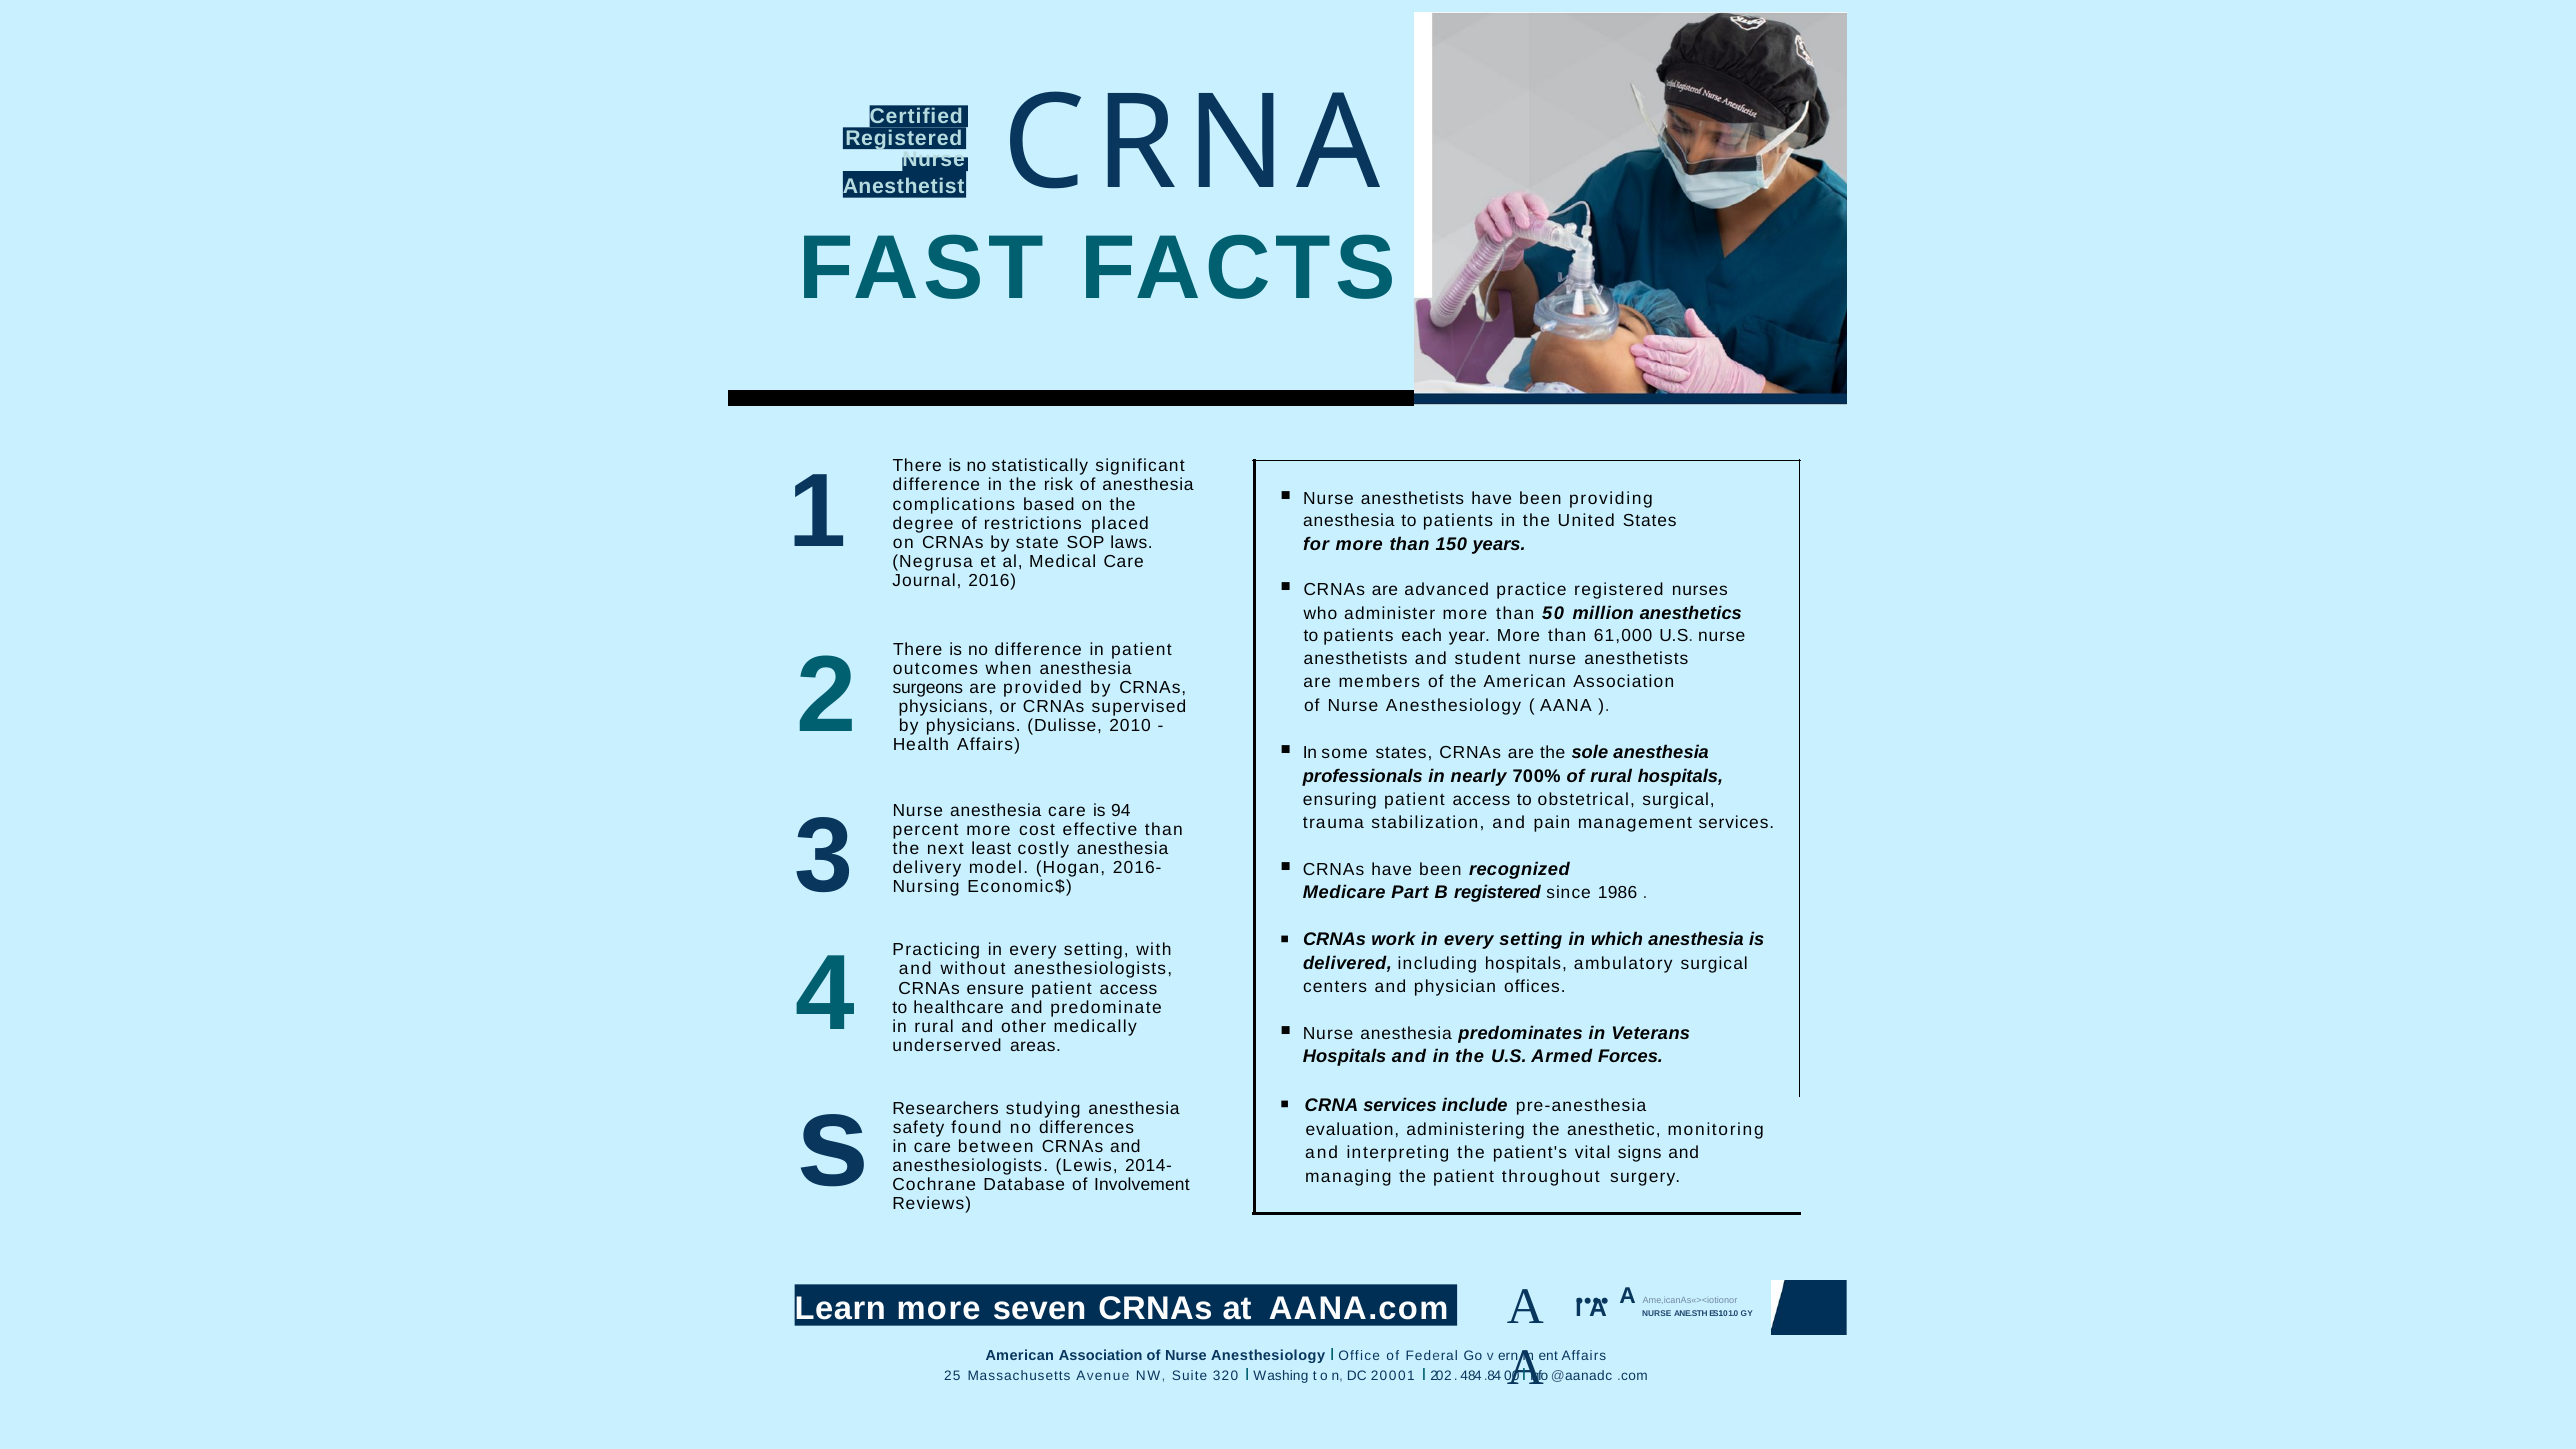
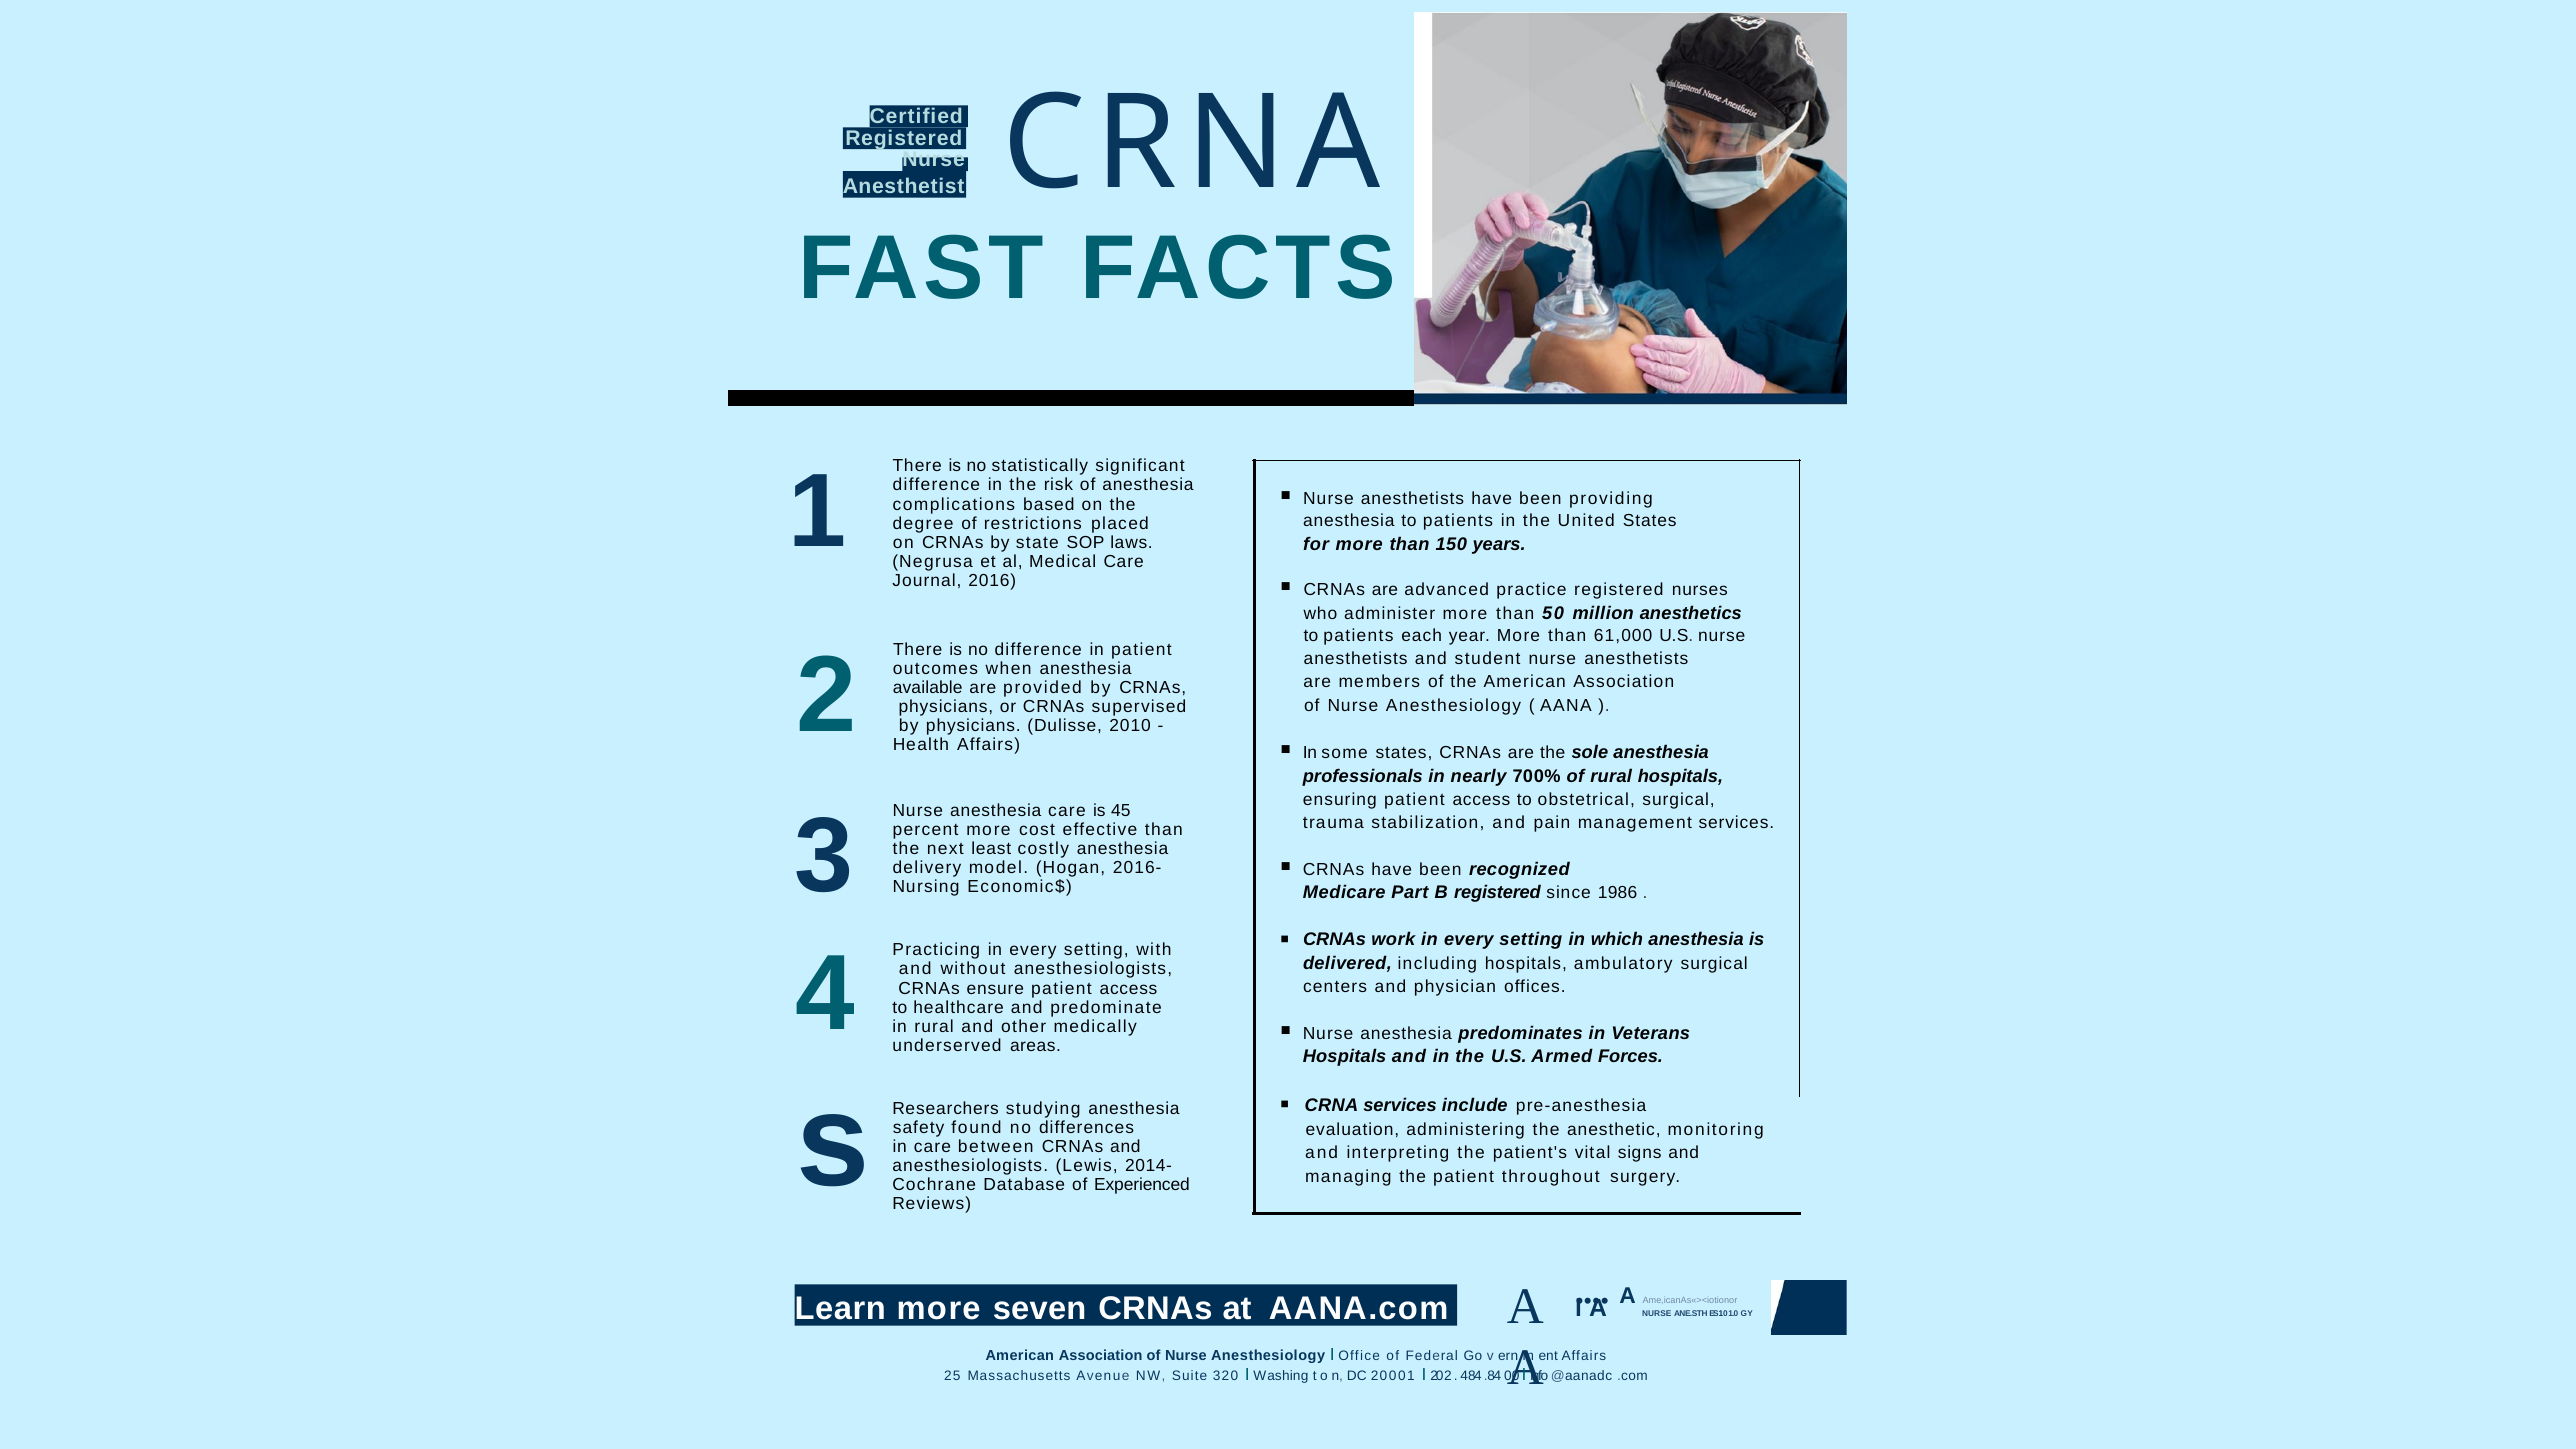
surgeons: surgeons -> available
94: 94 -> 45
Involvement: Involvement -> Experienced
